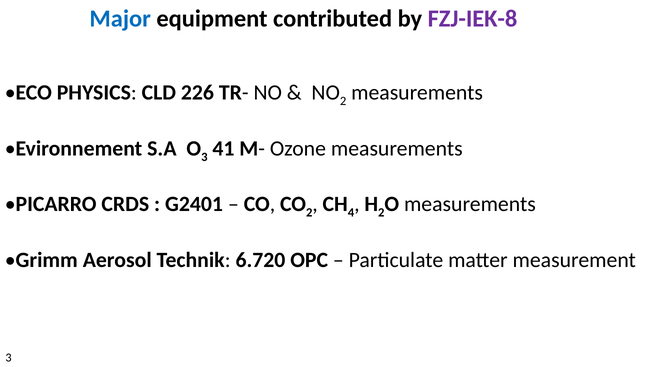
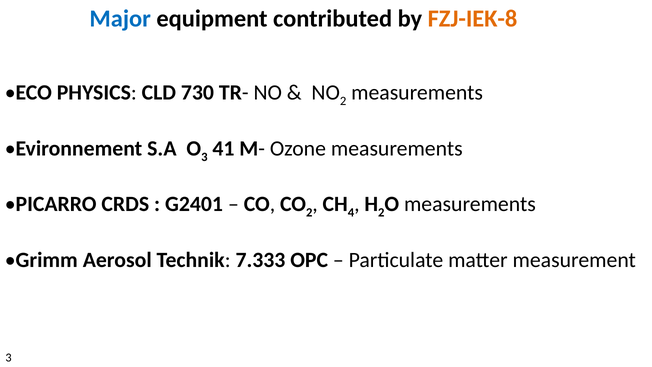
FZJ-IEK-8 colour: purple -> orange
226: 226 -> 730
6.720: 6.720 -> 7.333
